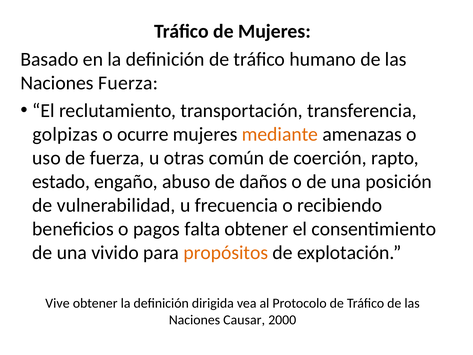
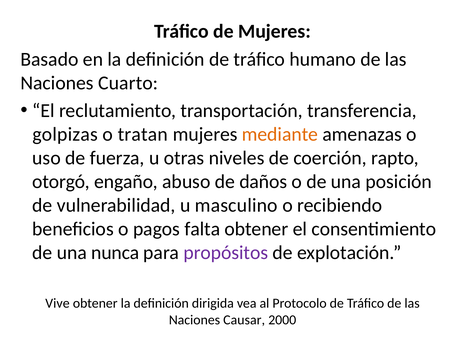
Naciones Fuerza: Fuerza -> Cuarto
ocurre: ocurre -> tratan
común: común -> niveles
estado: estado -> otorgó
frecuencia: frecuencia -> masculino
vivido: vivido -> nunca
propósitos colour: orange -> purple
